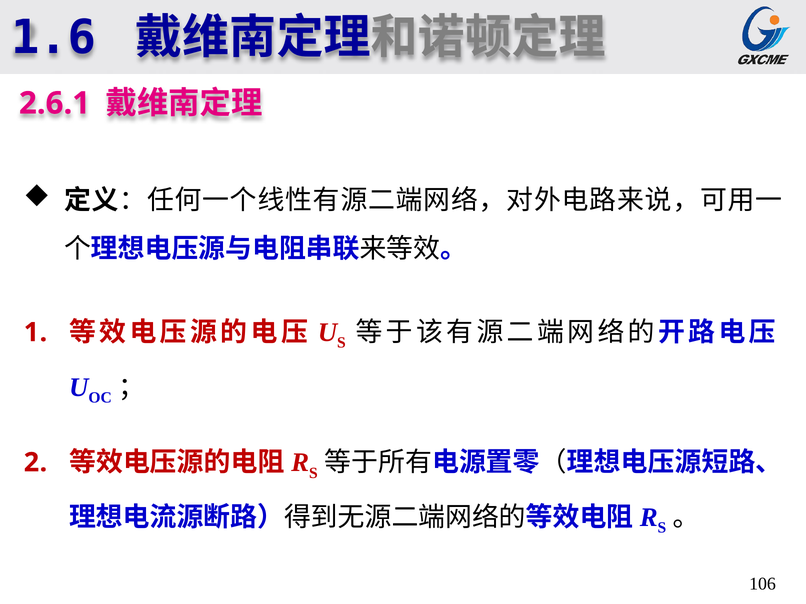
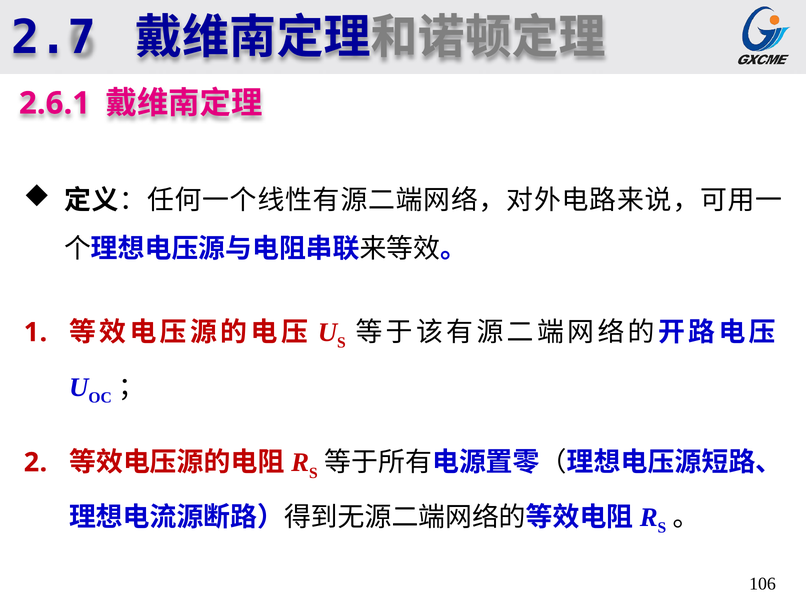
1.6: 1.6 -> 2.7
